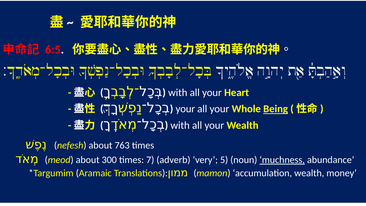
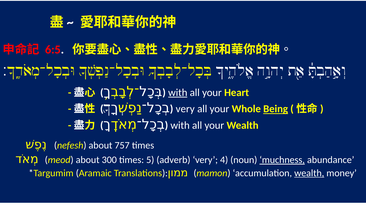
with at (178, 92) underline: none -> present
your at (185, 109): your -> very
763: 763 -> 757
7: 7 -> 5
5: 5 -> 4
wealth at (309, 173) underline: none -> present
